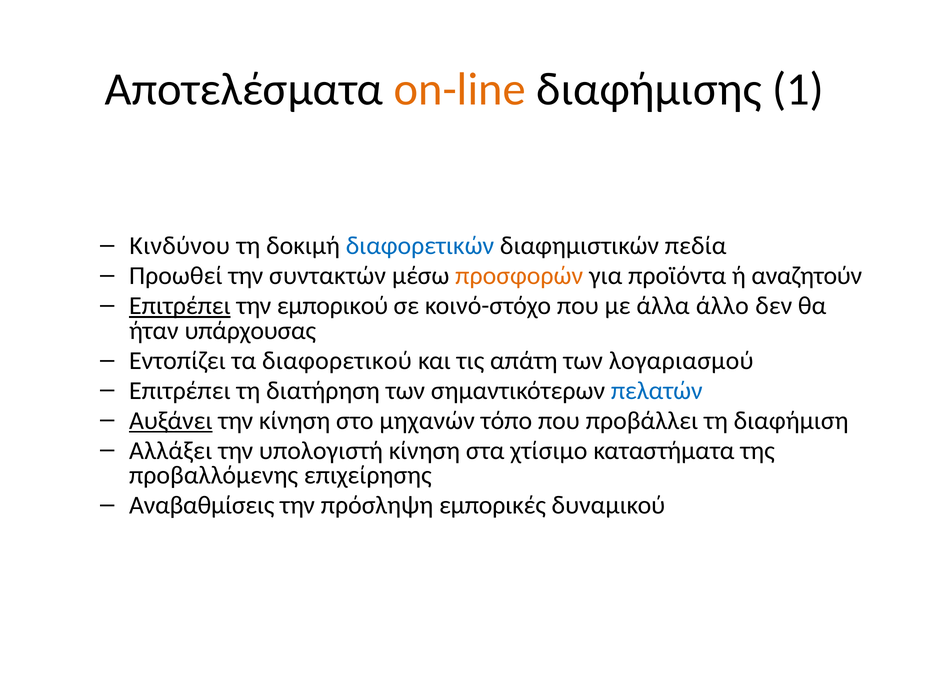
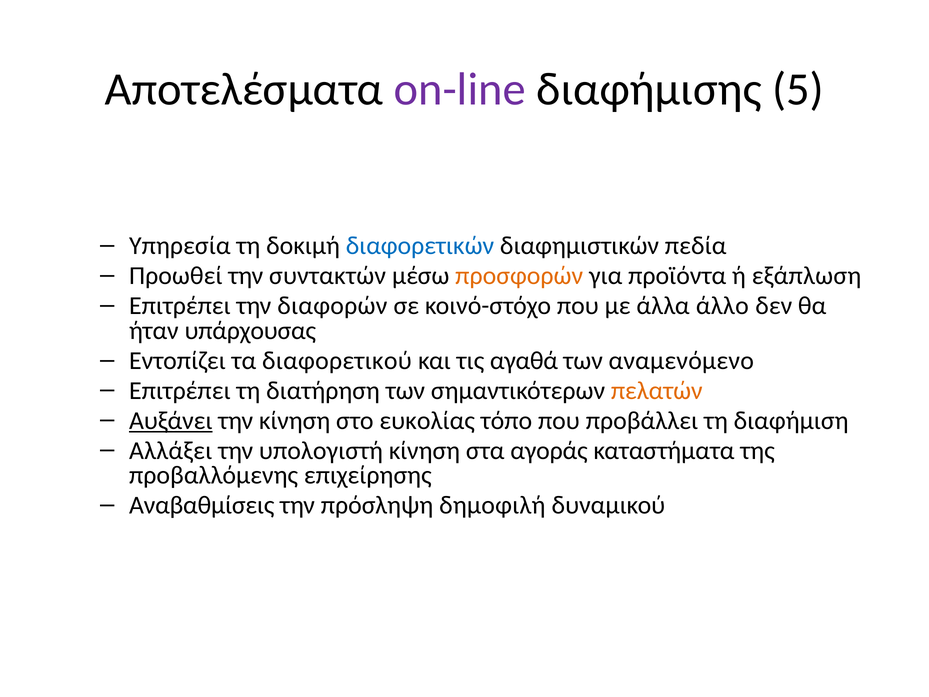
on-line colour: orange -> purple
1: 1 -> 5
Κινδύνου: Κινδύνου -> Υπηρεσία
αναζητούν: αναζητούν -> εξάπλωση
Επιτρέπει at (180, 306) underline: present -> none
εμπορικού: εμπορικού -> διαφορών
απάτη: απάτη -> αγαθά
λογαριασµού: λογαριασµού -> αναμενόμενο
πελατών colour: blue -> orange
μηχανών: μηχανών -> ευκολίας
χτίσιμο: χτίσιμο -> αγοράς
εμπορικές: εμπορικές -> δημοφιλή
